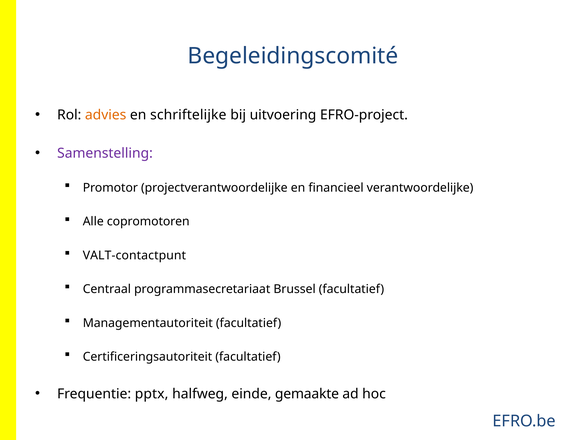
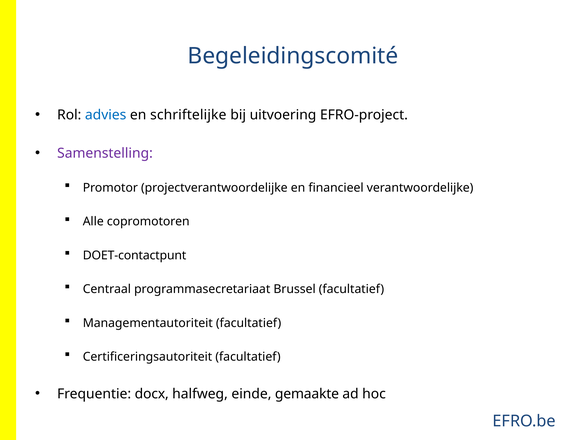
advies colour: orange -> blue
VALT-contactpunt: VALT-contactpunt -> DOET-contactpunt
pptx: pptx -> docx
